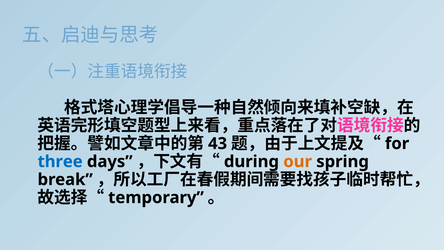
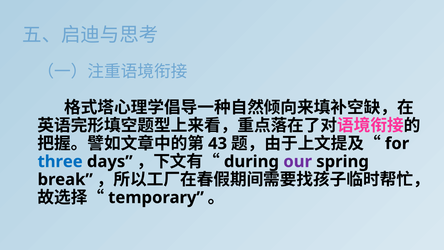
our colour: orange -> purple
